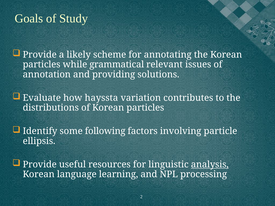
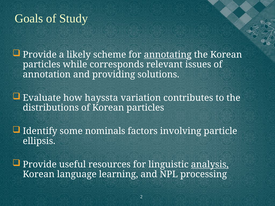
annotating underline: none -> present
grammatical: grammatical -> corresponds
following: following -> nominals
